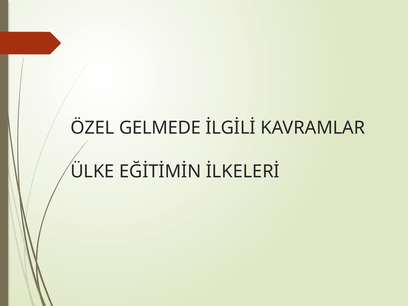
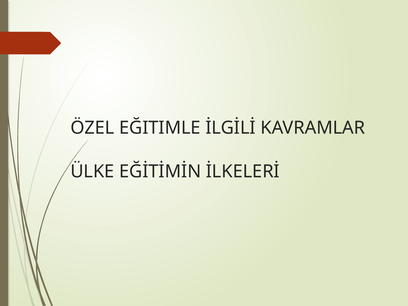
GELMEDE: GELMEDE -> EĞITIMLE
